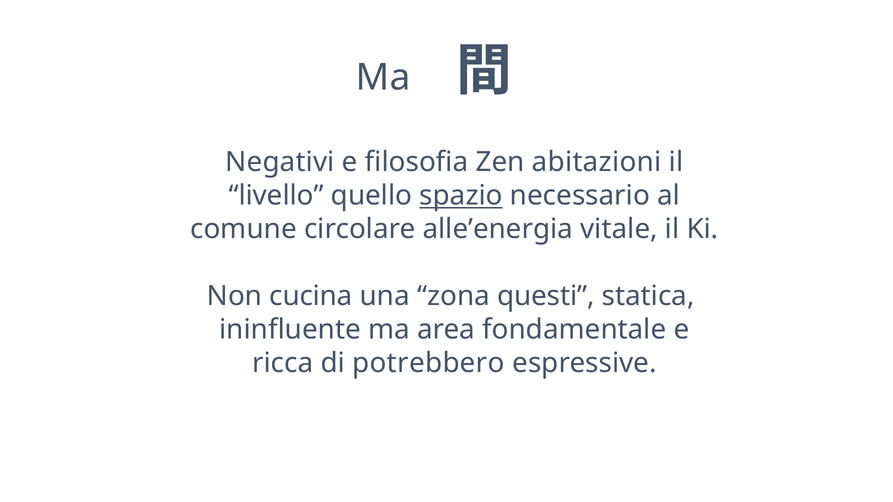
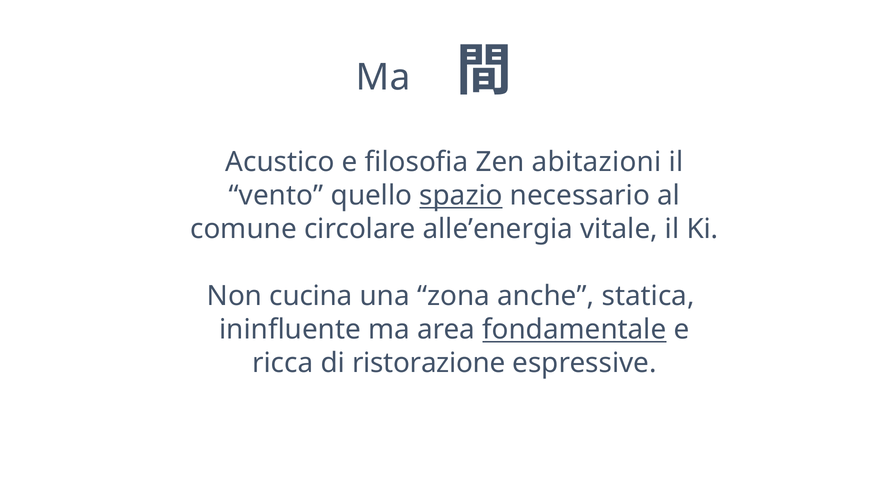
Negativi: Negativi -> Acustico
livello: livello -> vento
questi: questi -> anche
fondamentale underline: none -> present
potrebbero: potrebbero -> ristorazione
